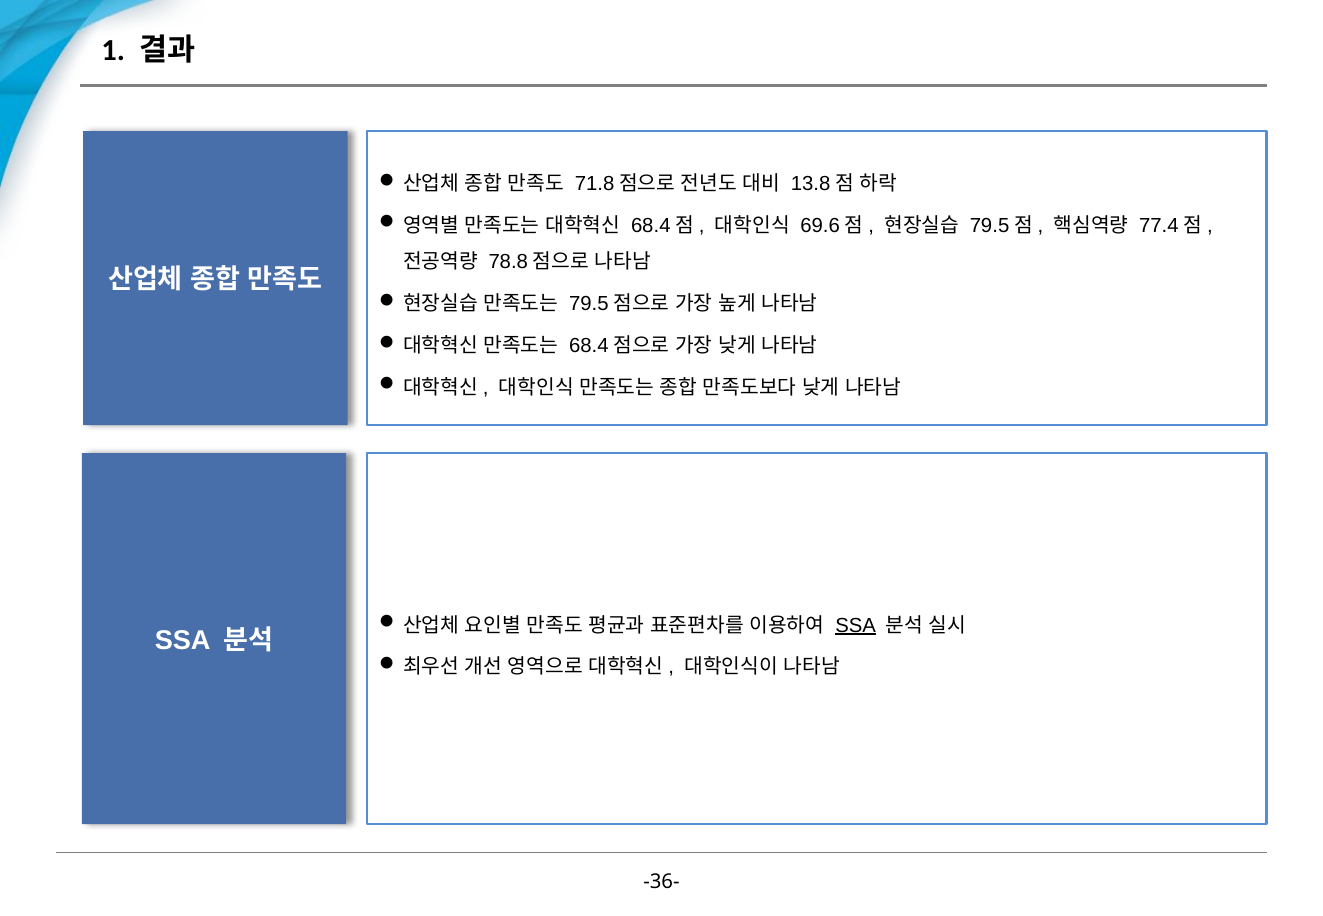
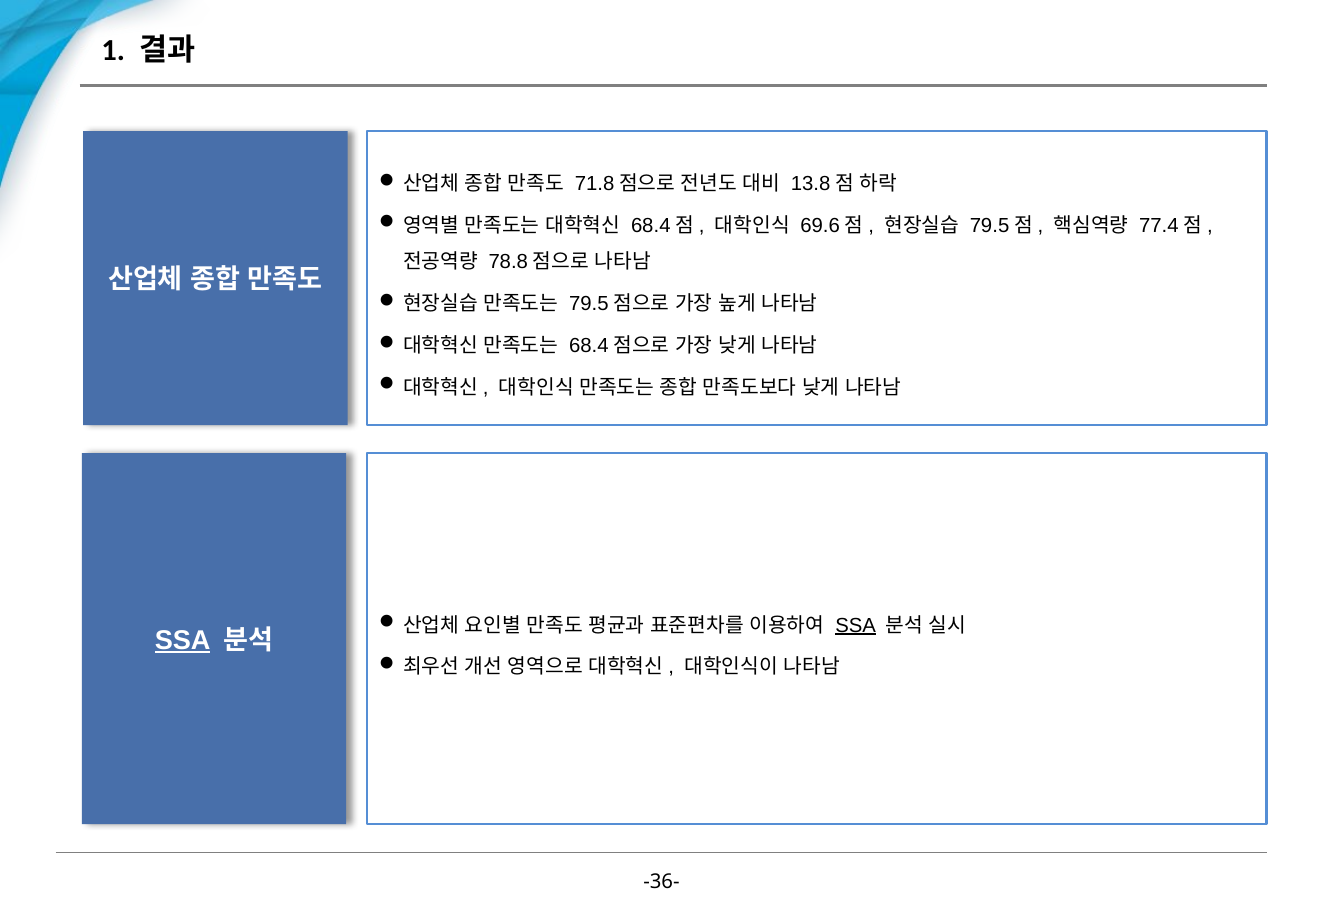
SSA at (183, 640) underline: none -> present
